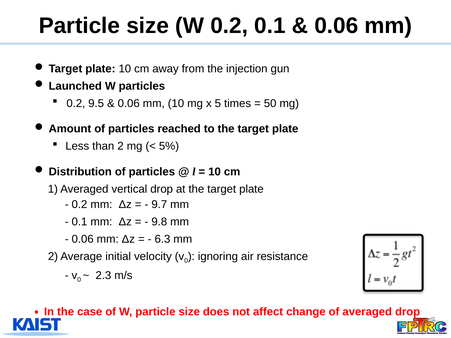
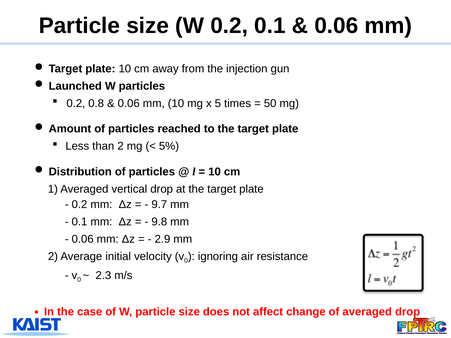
9.5: 9.5 -> 0.8
6.3: 6.3 -> 2.9
